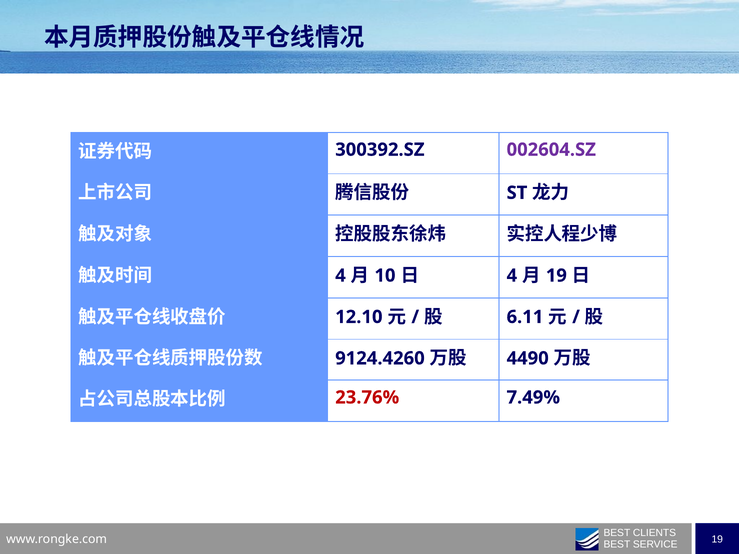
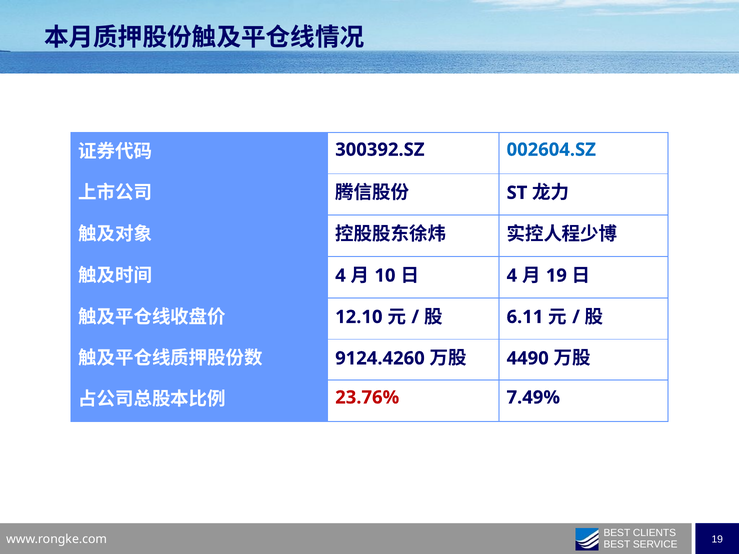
002604.SZ colour: purple -> blue
